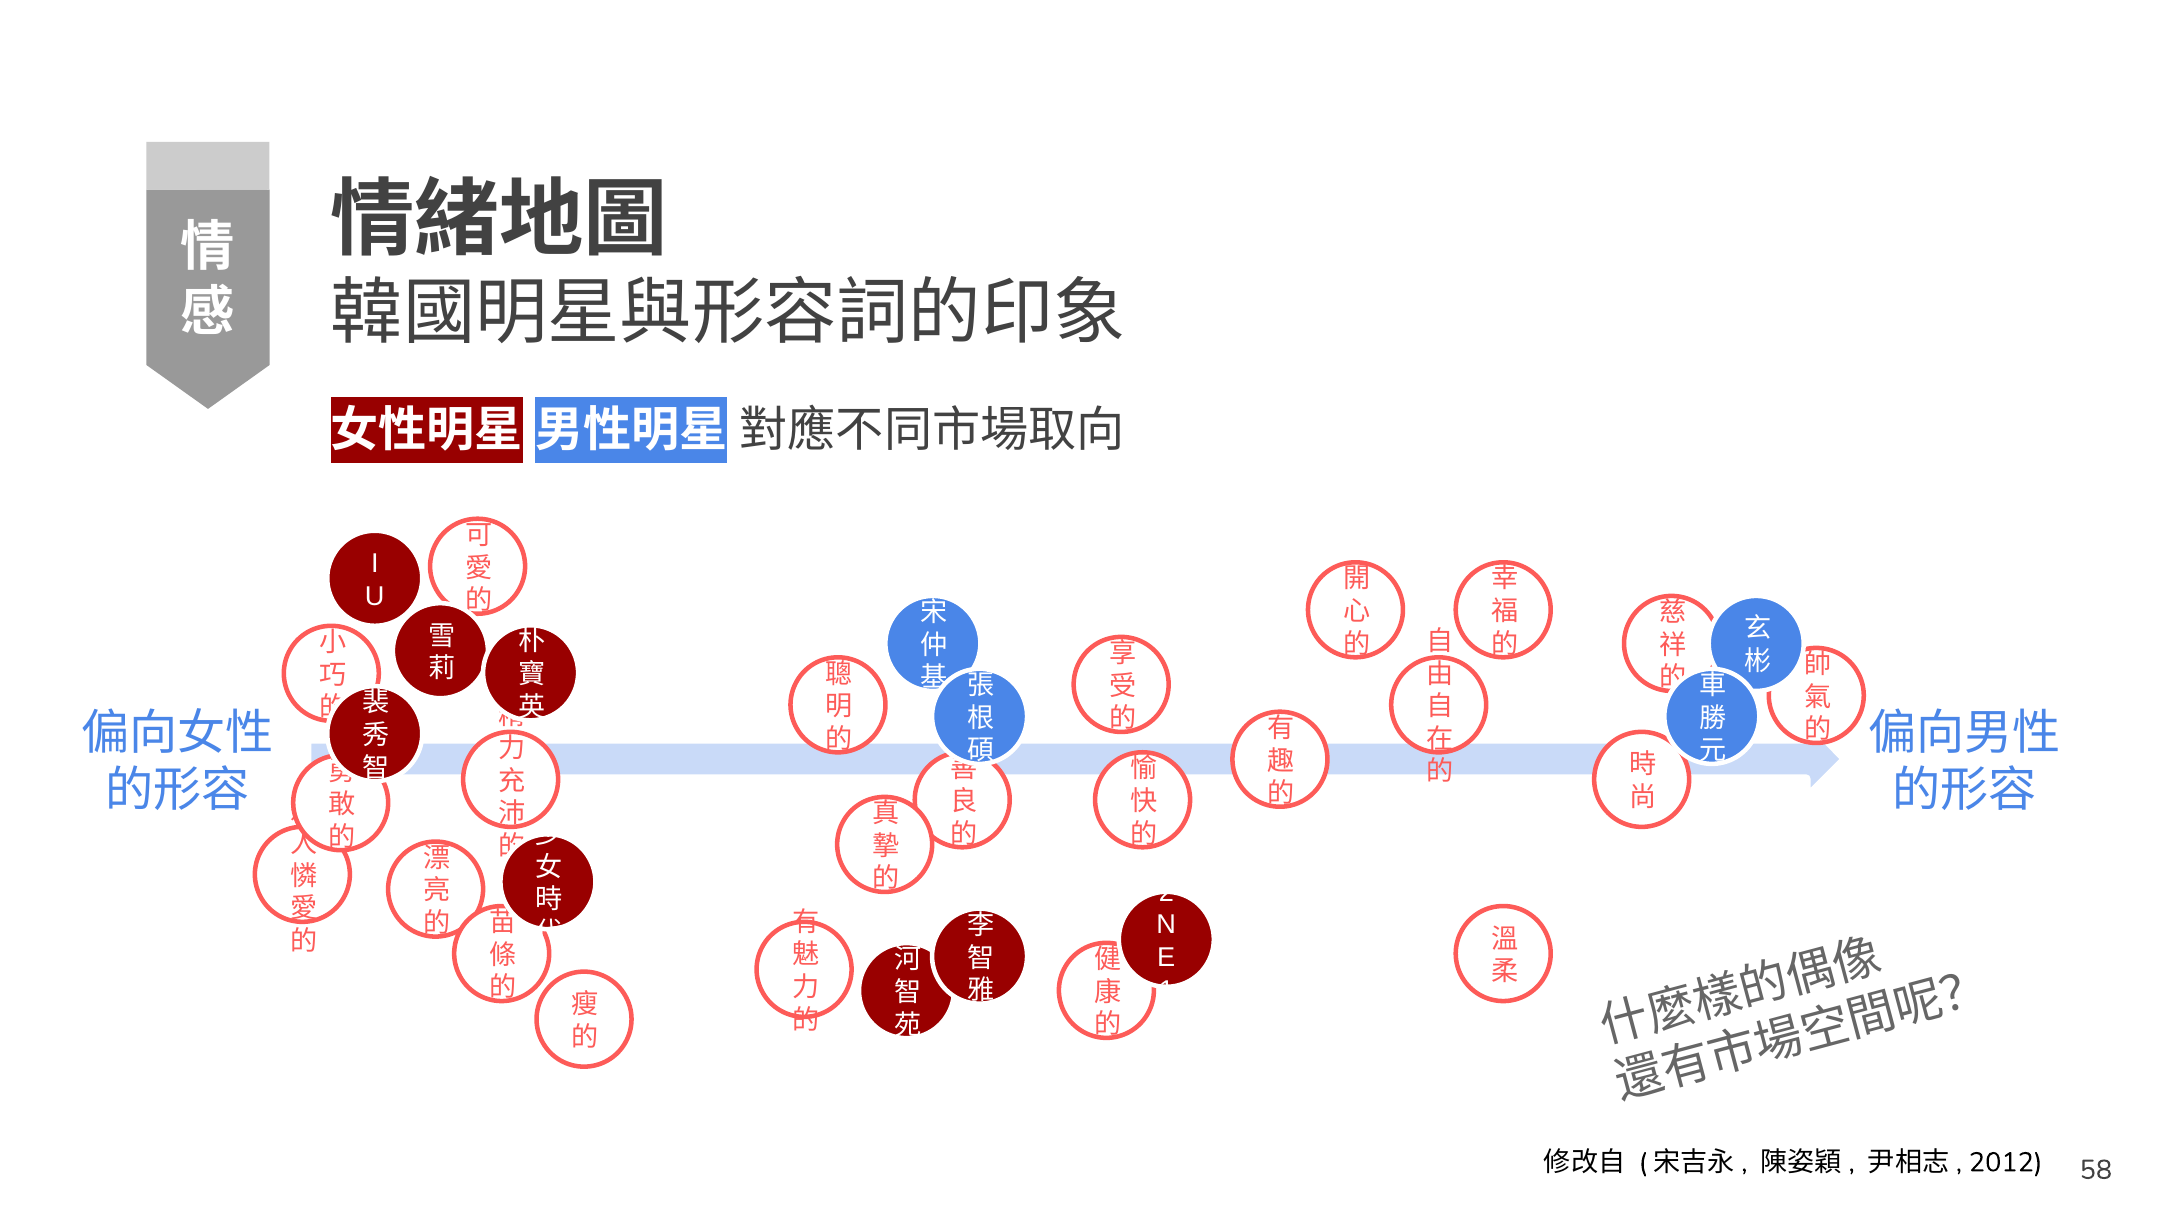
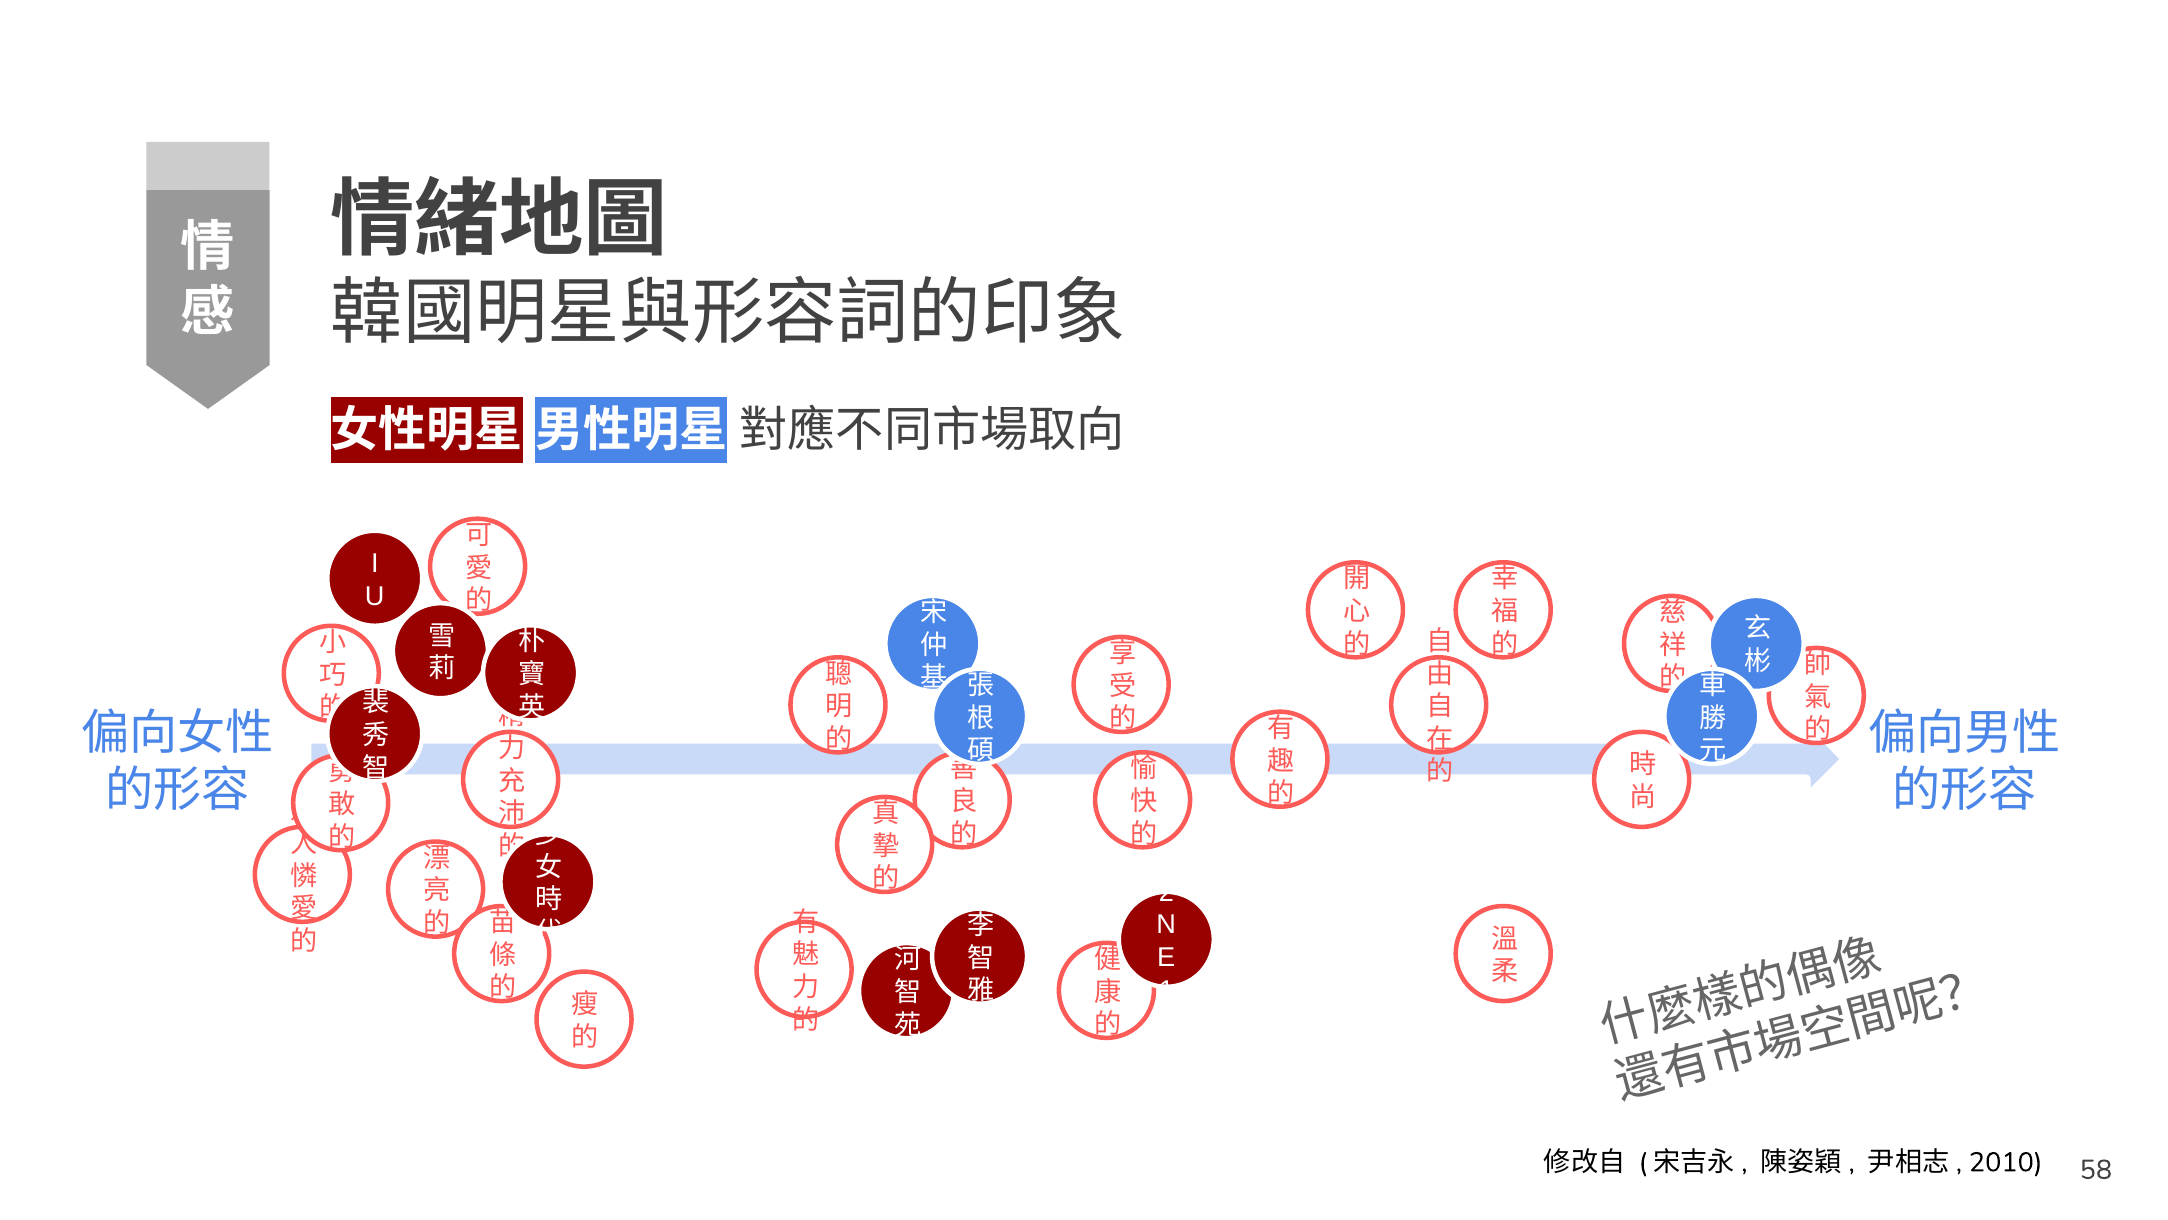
2012: 2012 -> 2010
